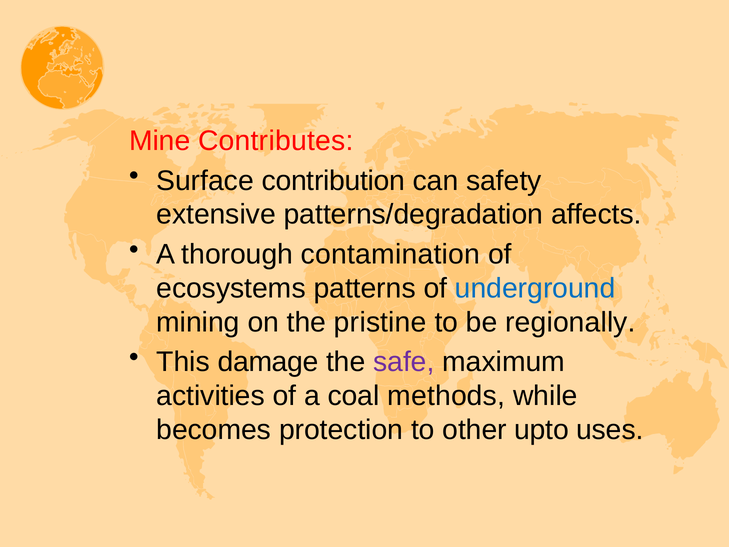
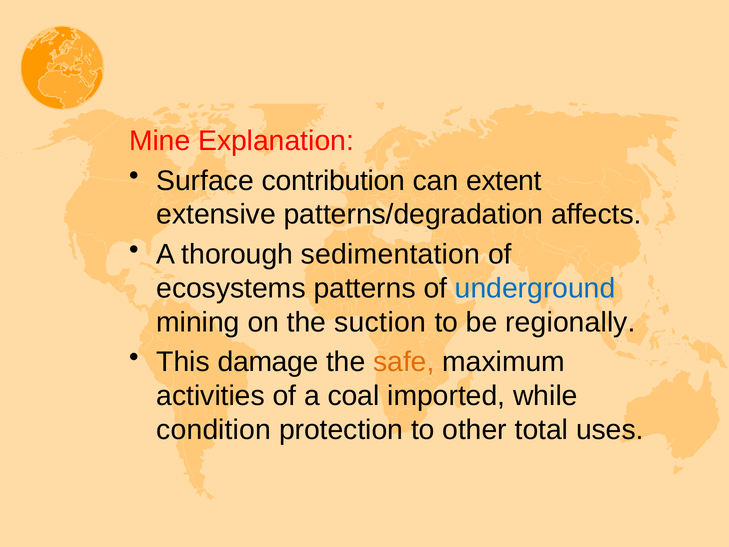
Contributes: Contributes -> Explanation
safety: safety -> extent
contamination: contamination -> sedimentation
pristine: pristine -> suction
safe colour: purple -> orange
methods: methods -> imported
becomes: becomes -> condition
upto: upto -> total
